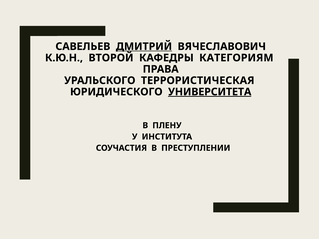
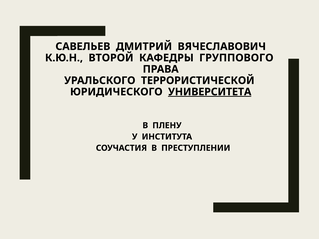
ДМИТРИЙ underline: present -> none
КАТЕГОРИЯМ: КАТЕГОРИЯМ -> ГРУППОВОГО
ТЕРРОРИСТИЧЕСКАЯ: ТЕРРОРИСТИЧЕСКАЯ -> ТЕРРОРИСТИЧЕСКОЙ
